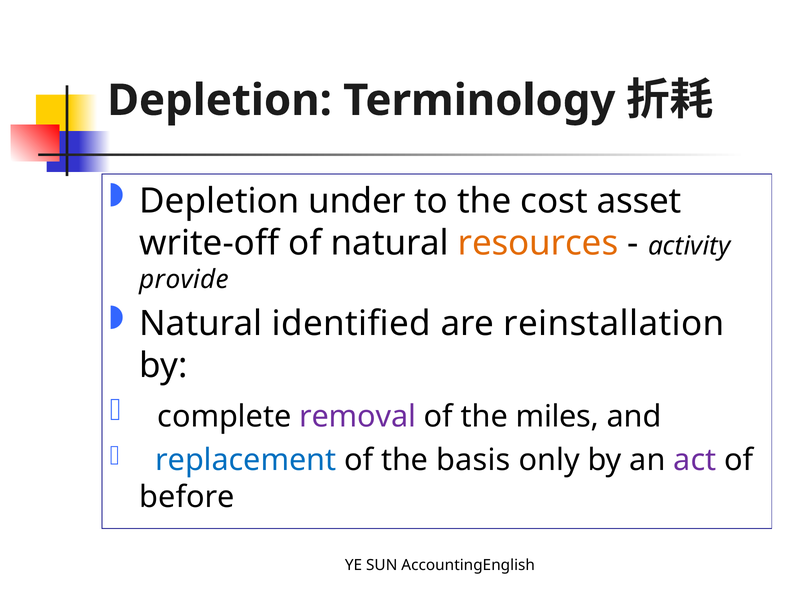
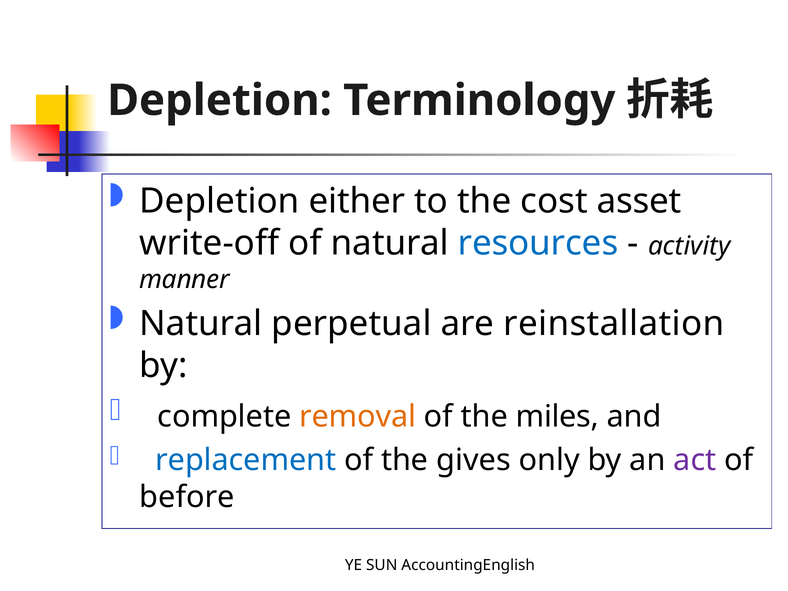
under: under -> either
resources colour: orange -> blue
provide: provide -> manner
identified: identified -> perpetual
removal colour: purple -> orange
basis: basis -> gives
